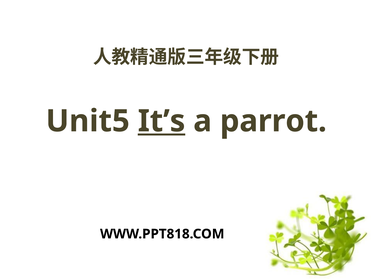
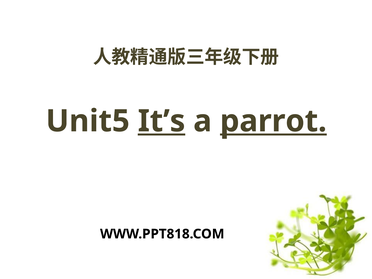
parrot underline: none -> present
